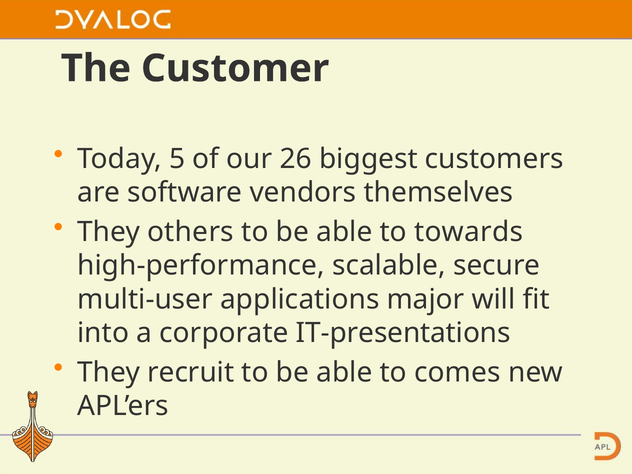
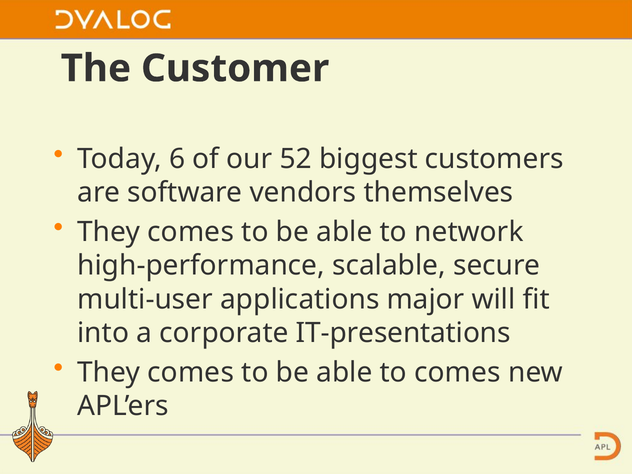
5: 5 -> 6
26: 26 -> 52
others at (191, 232): others -> comes
towards: towards -> network
recruit at (191, 372): recruit -> comes
